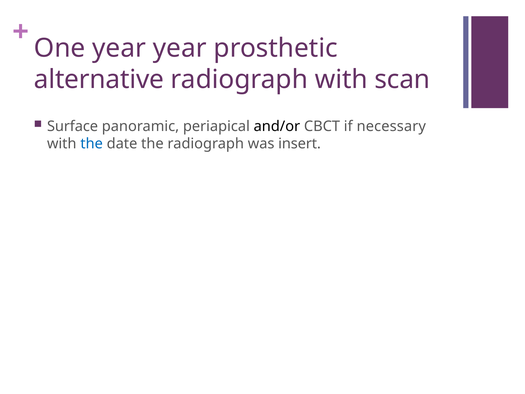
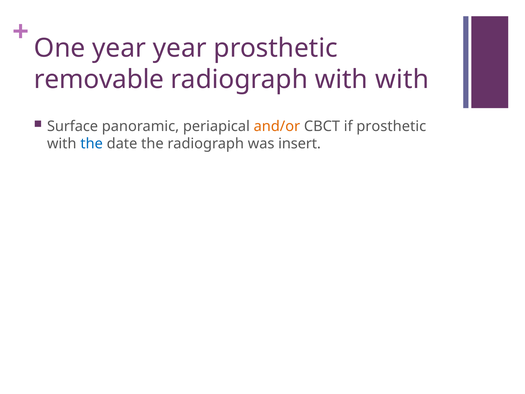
alternative: alternative -> removable
with scan: scan -> with
and/or colour: black -> orange
if necessary: necessary -> prosthetic
